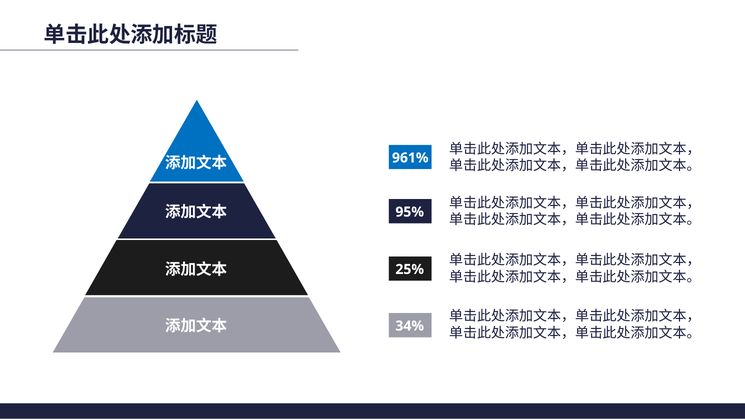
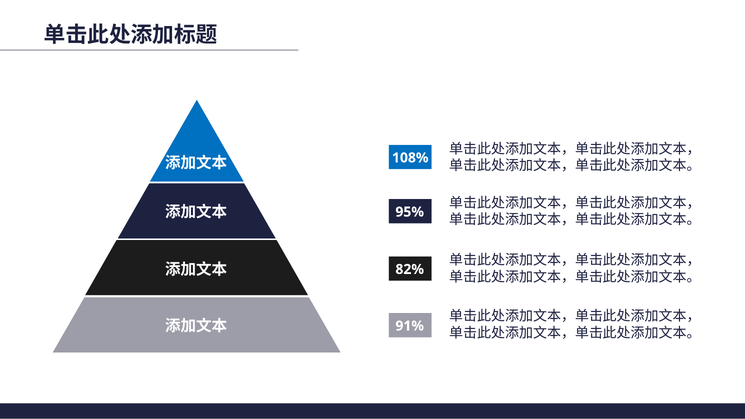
961%: 961% -> 108%
25%: 25% -> 82%
34%: 34% -> 91%
